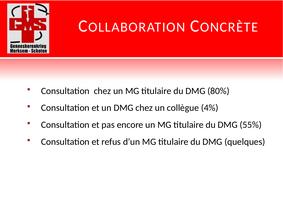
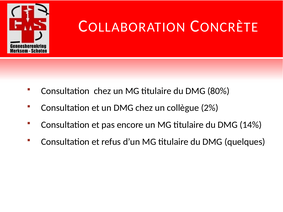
4%: 4% -> 2%
55%: 55% -> 14%
